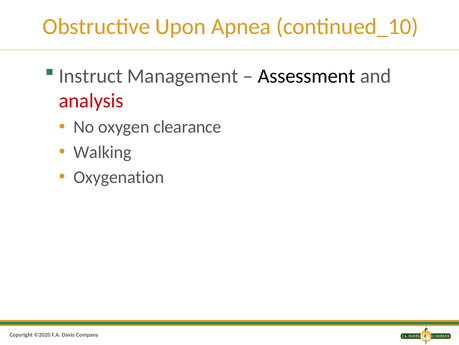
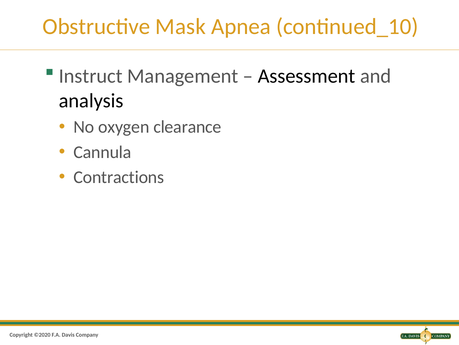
Upon: Upon -> Mask
analysis colour: red -> black
Walking: Walking -> Cannula
Oxygenation: Oxygenation -> Contractions
